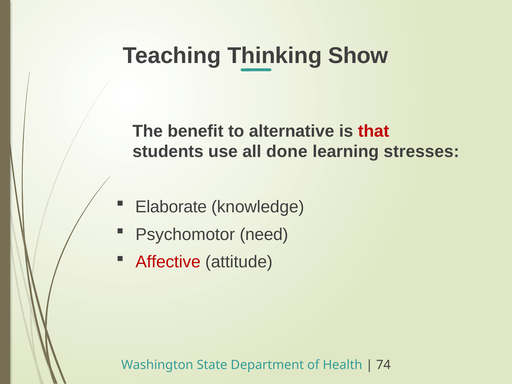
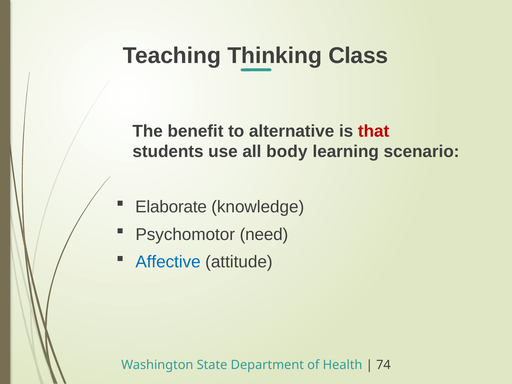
Show: Show -> Class
done: done -> body
stresses: stresses -> scenario
Affective colour: red -> blue
